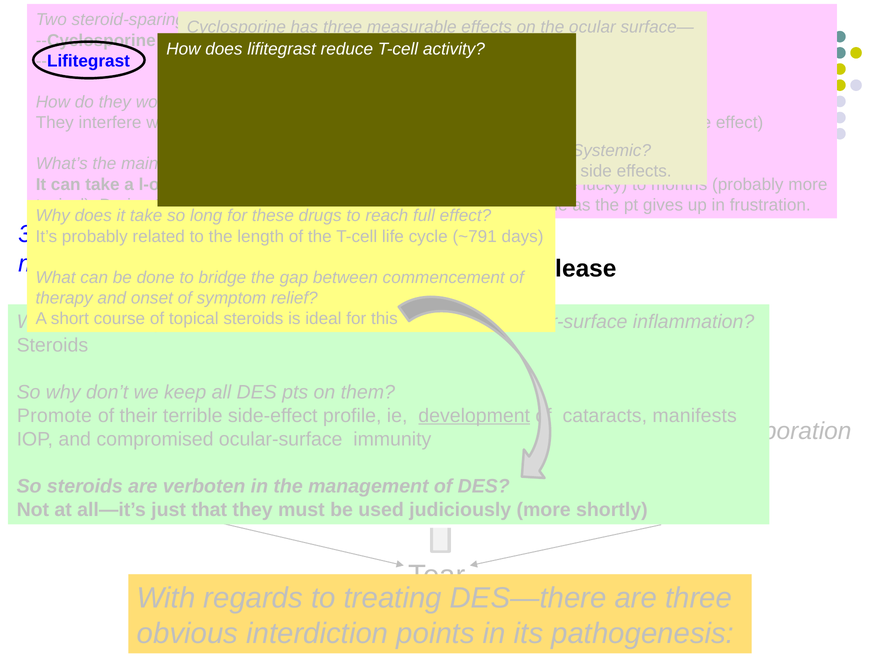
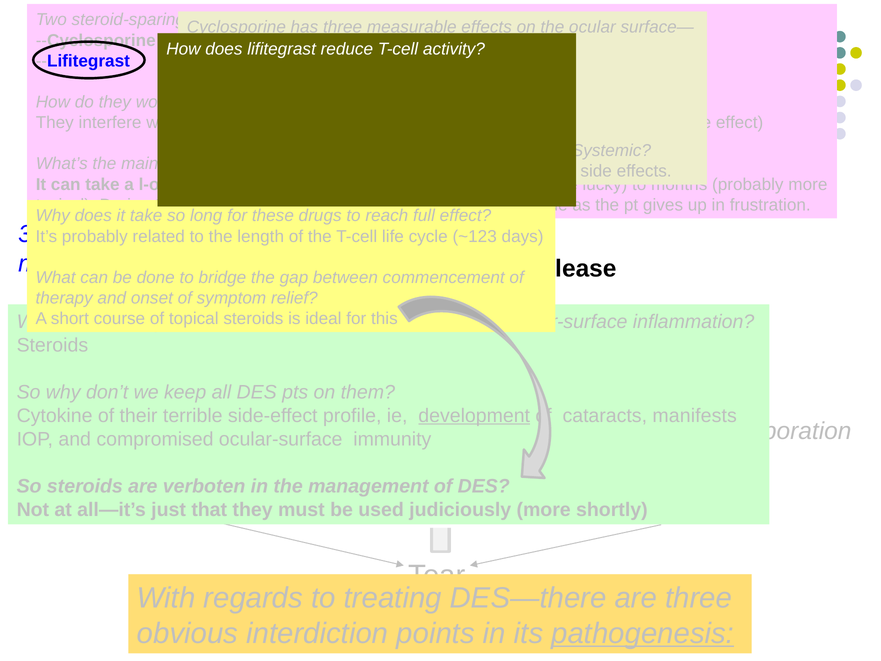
~791: ~791 -> ~123
Promote at (54, 416): Promote -> Cytokine
pathogenesis underline: none -> present
